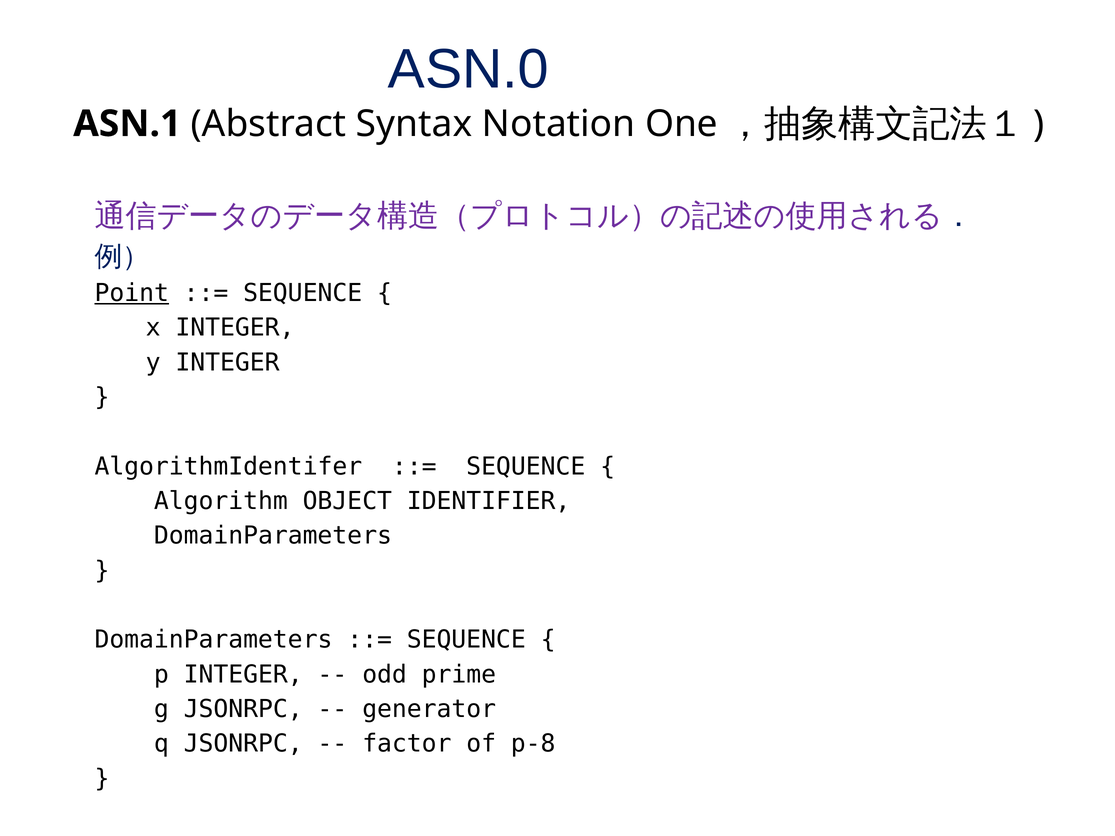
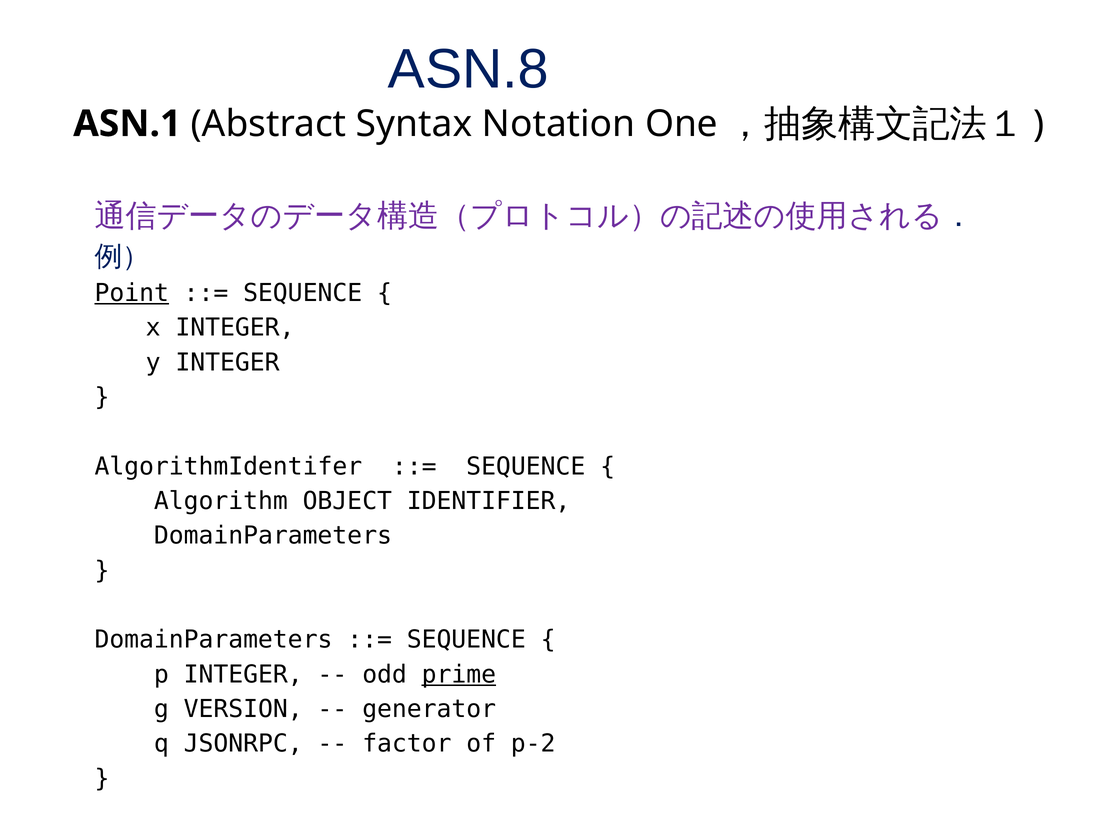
ASN.0: ASN.0 -> ASN.8
prime underline: none -> present
g JSONRPC: JSONRPC -> VERSION
p-8: p-8 -> p-2
